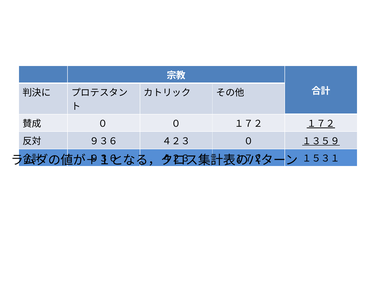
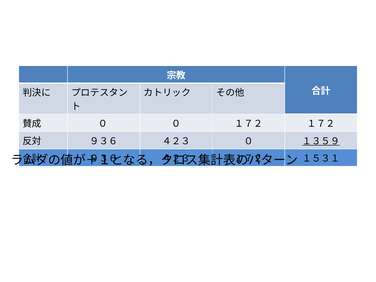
１７２ at (321, 124) underline: present -> none
